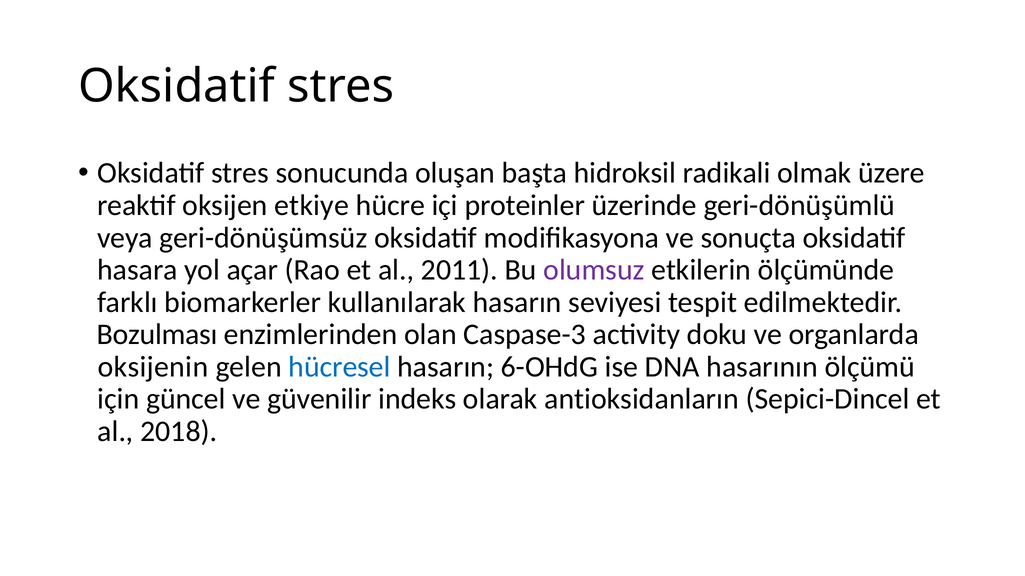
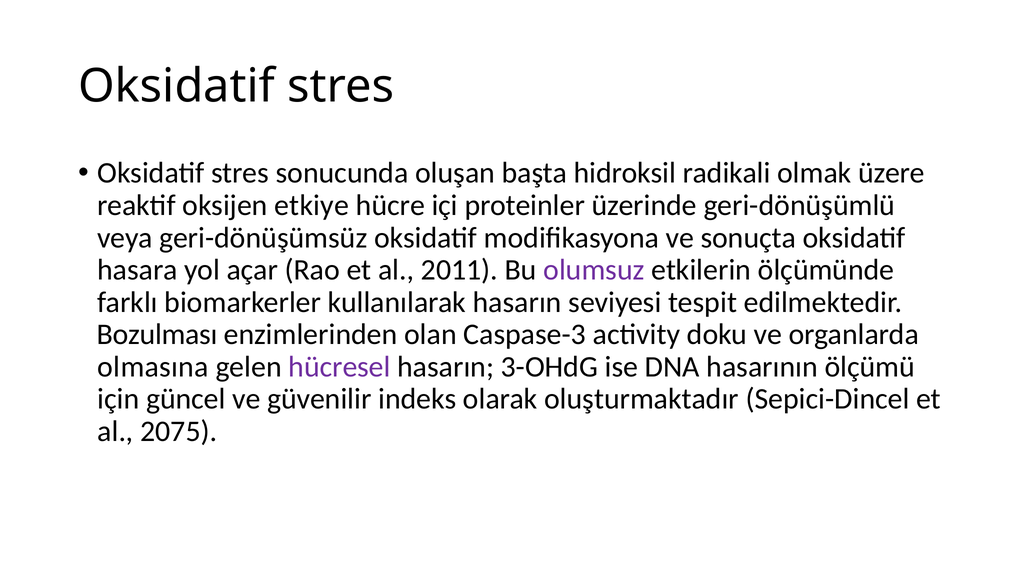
oksijenin: oksijenin -> olmasına
hücresel colour: blue -> purple
6-OHdG: 6-OHdG -> 3-OHdG
antioksidanların: antioksidanların -> oluşturmaktadır
2018: 2018 -> 2075
